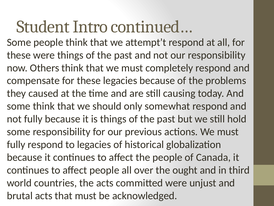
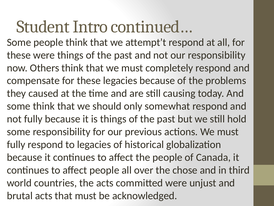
ought: ought -> chose
